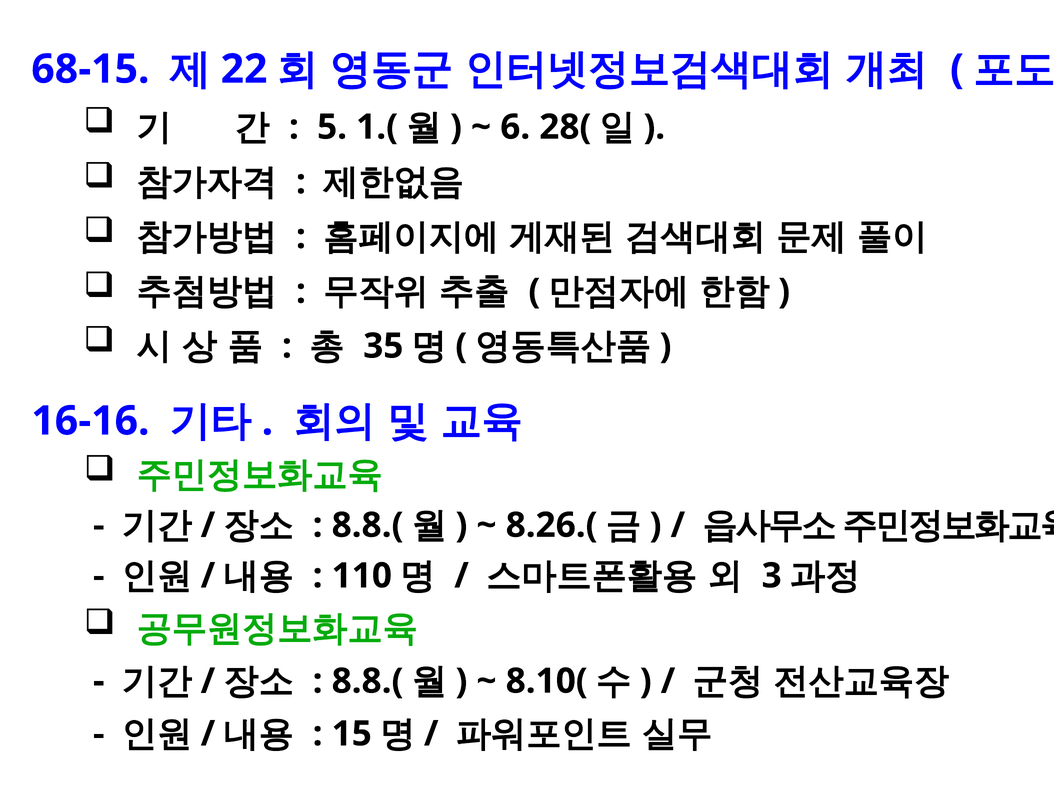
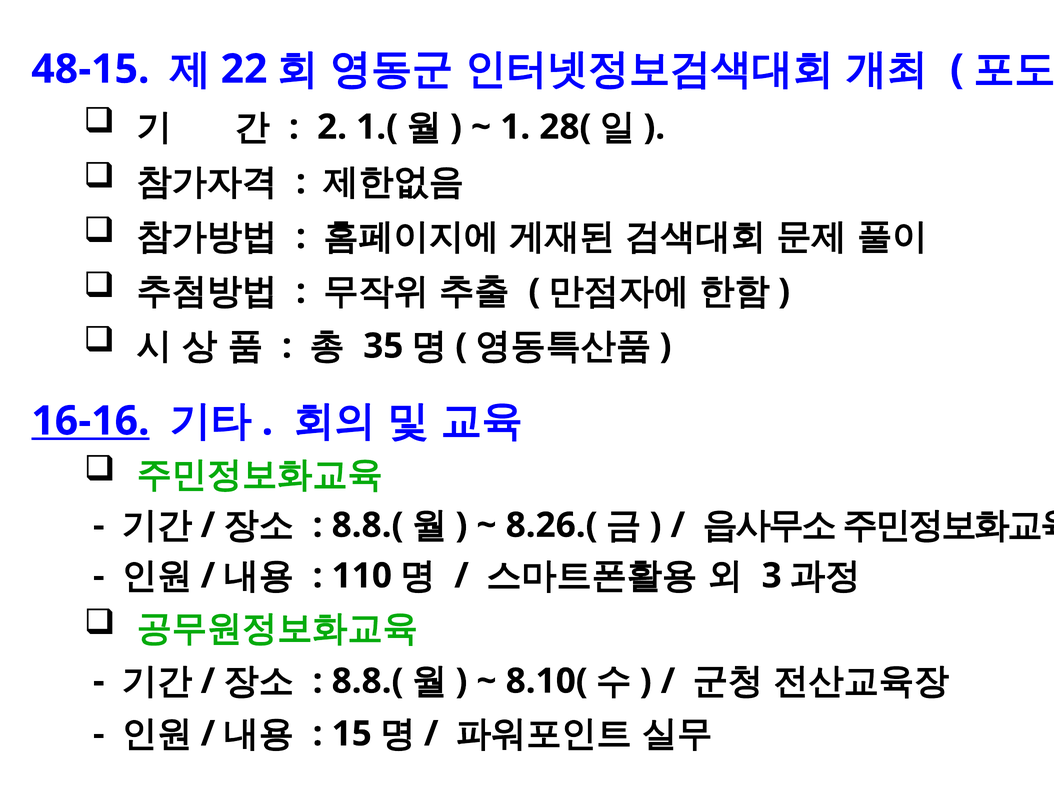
68-15: 68-15 -> 48-15
5: 5 -> 2
6: 6 -> 1
16-16 underline: none -> present
